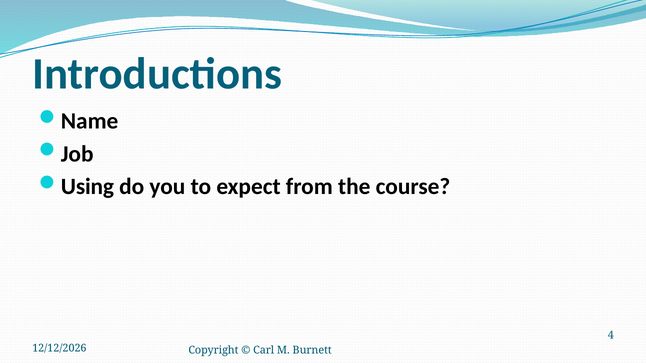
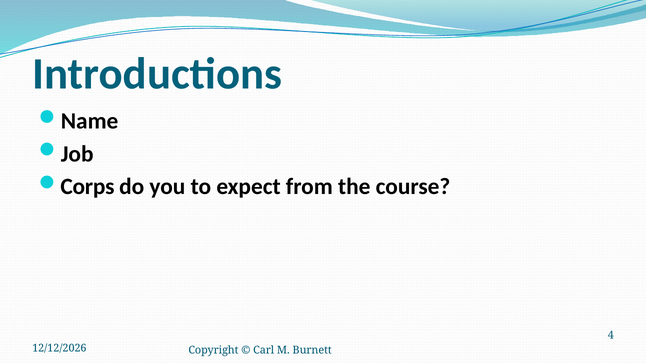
Using: Using -> Corps
